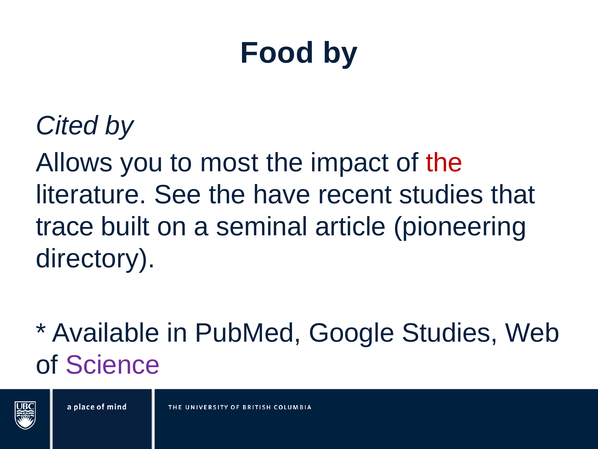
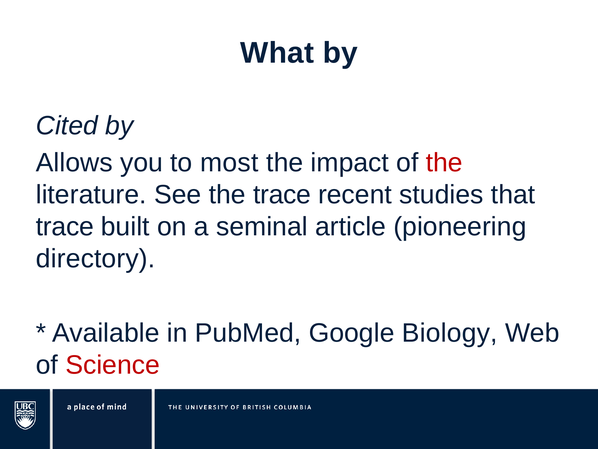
Food: Food -> What
the have: have -> trace
Google Studies: Studies -> Biology
Science colour: purple -> red
